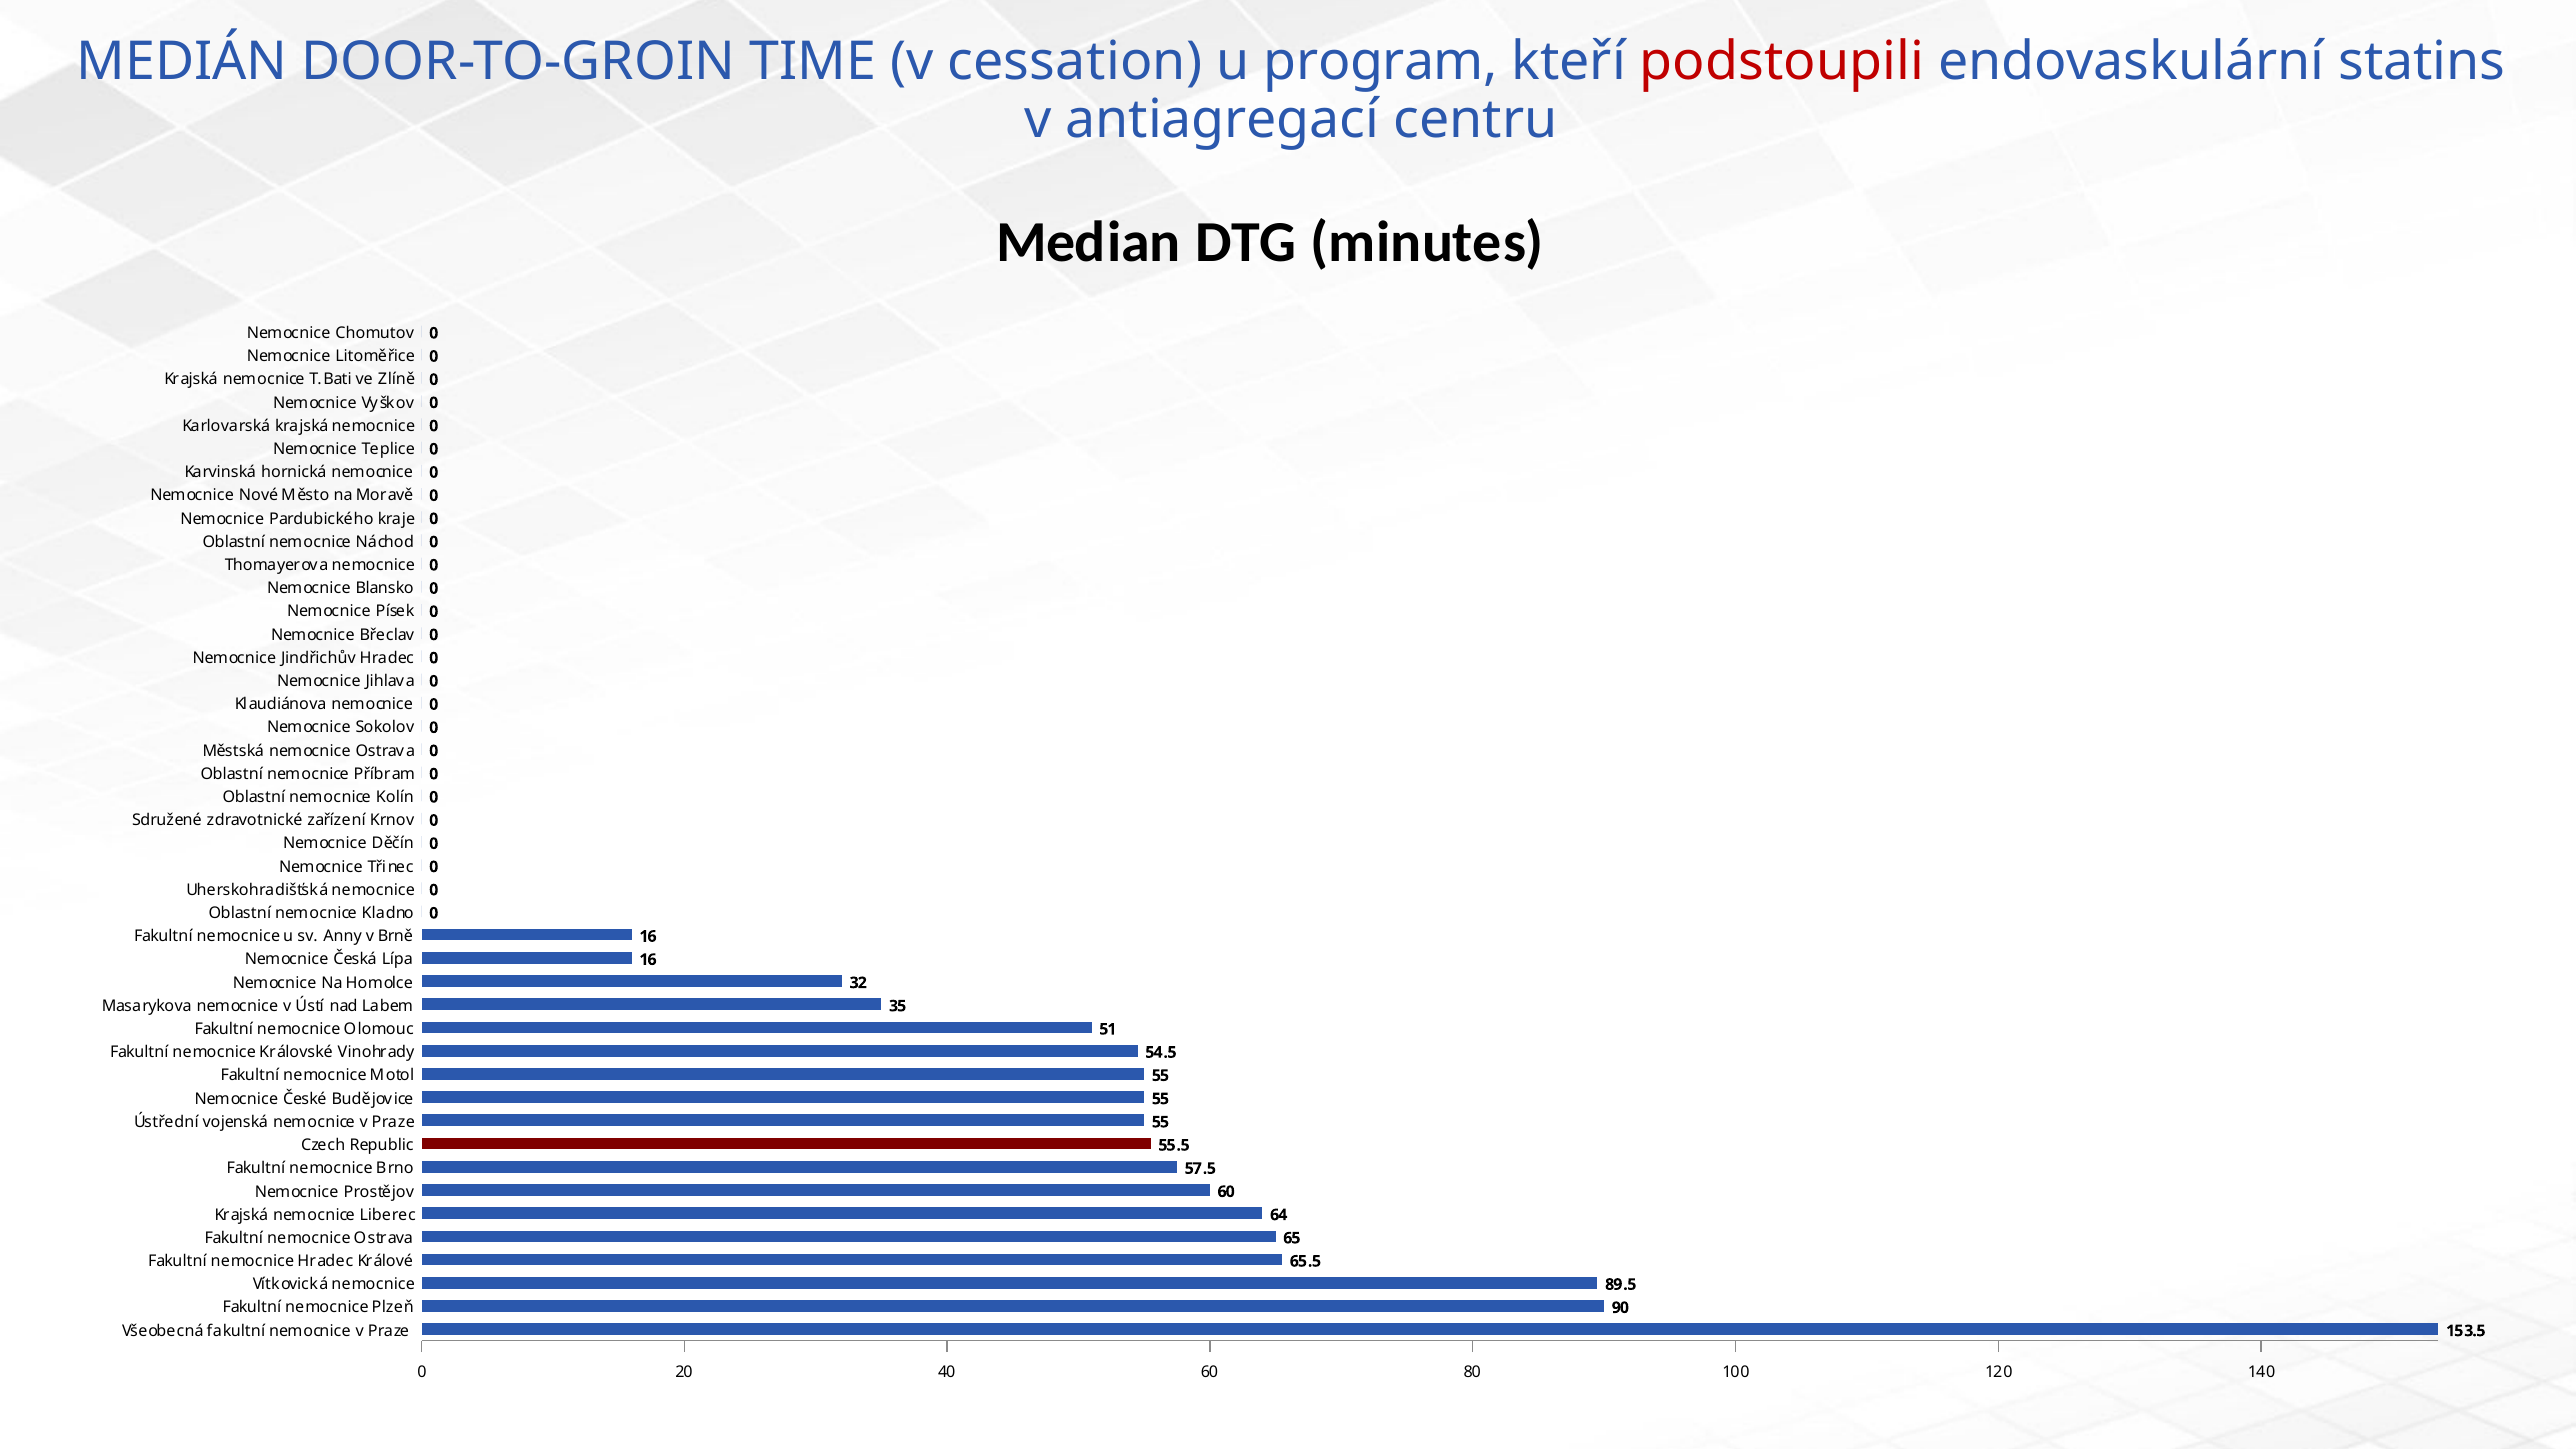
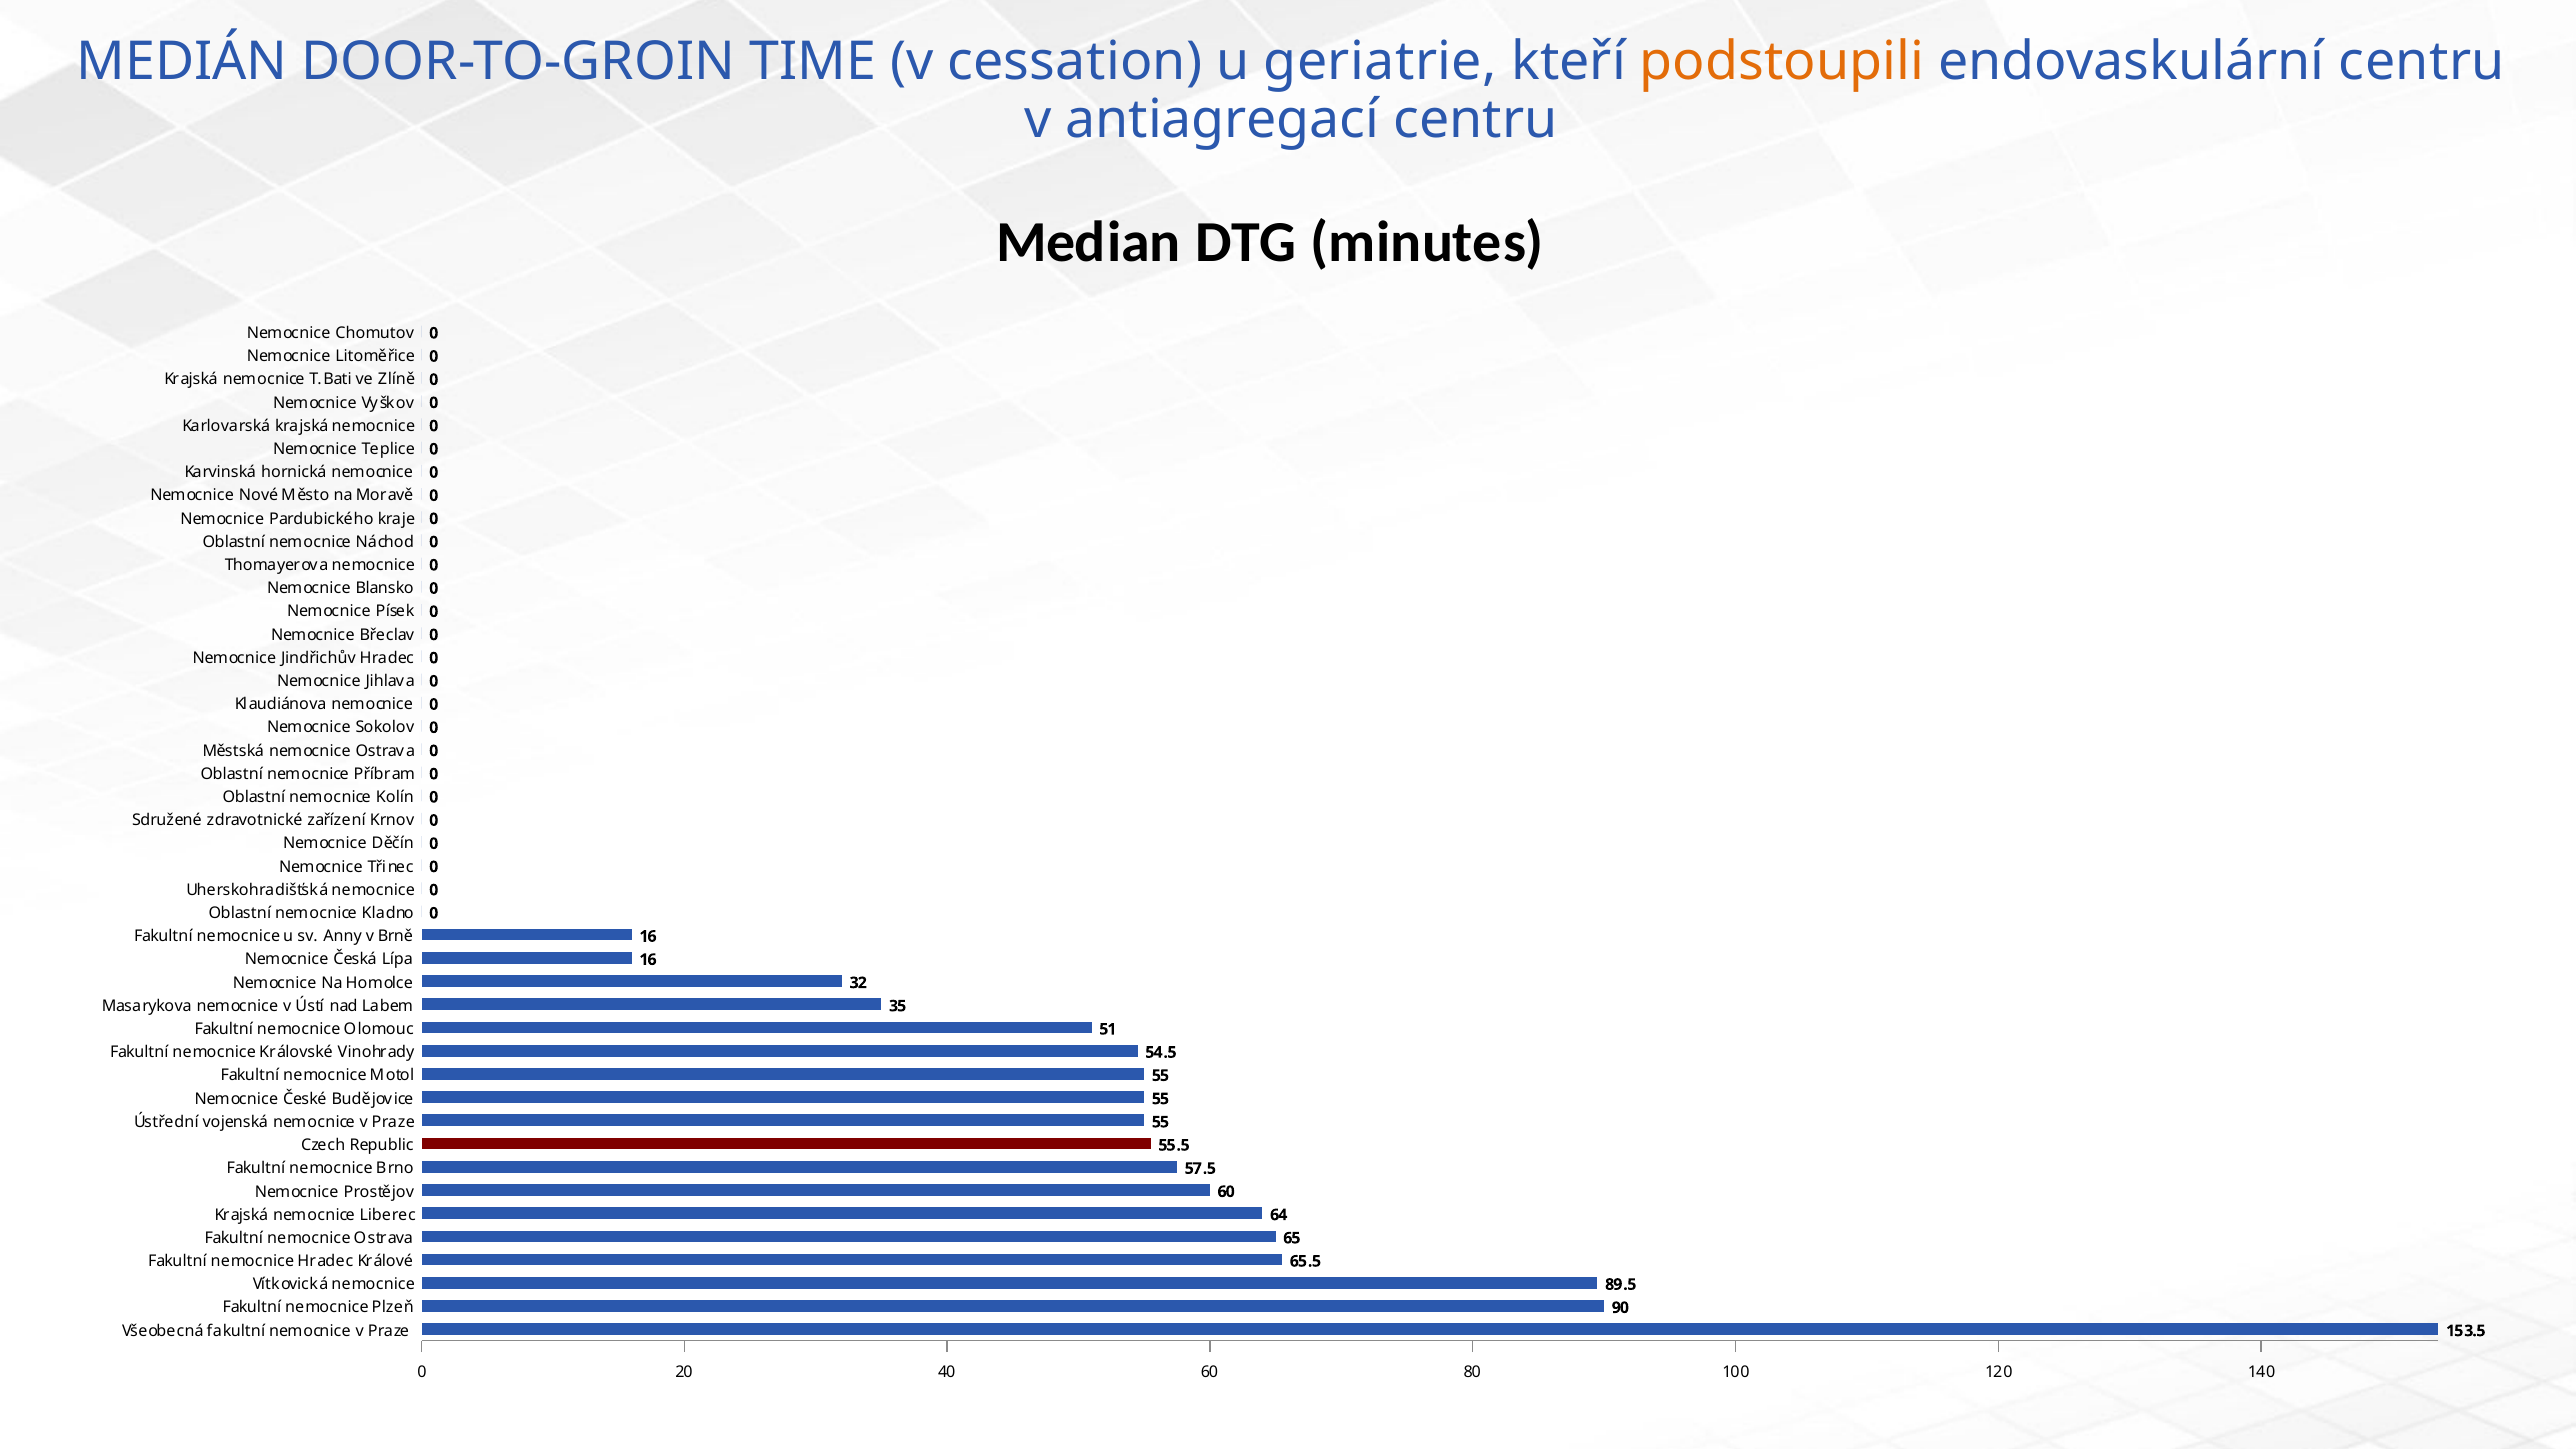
program: program -> geriatrie
podstoupili colour: red -> orange
endovaskulární statins: statins -> centru
